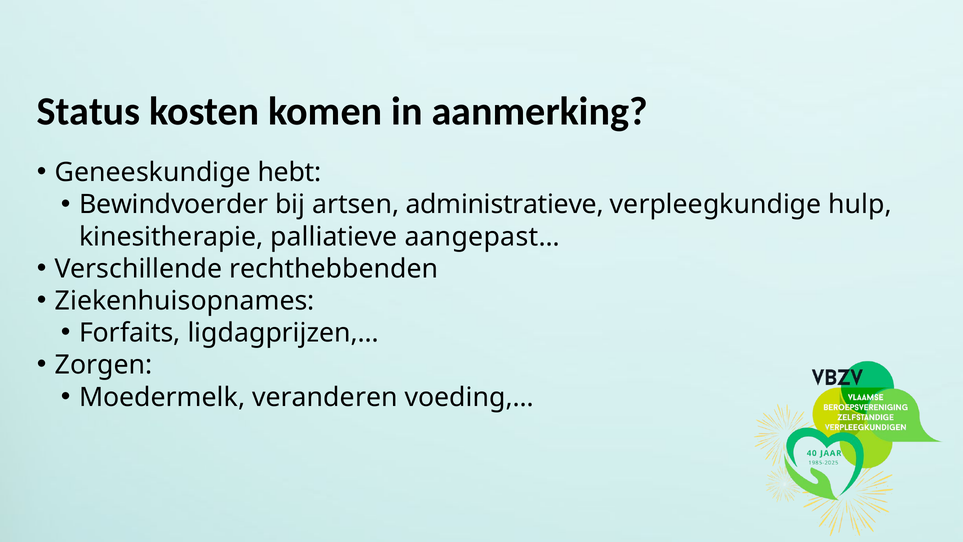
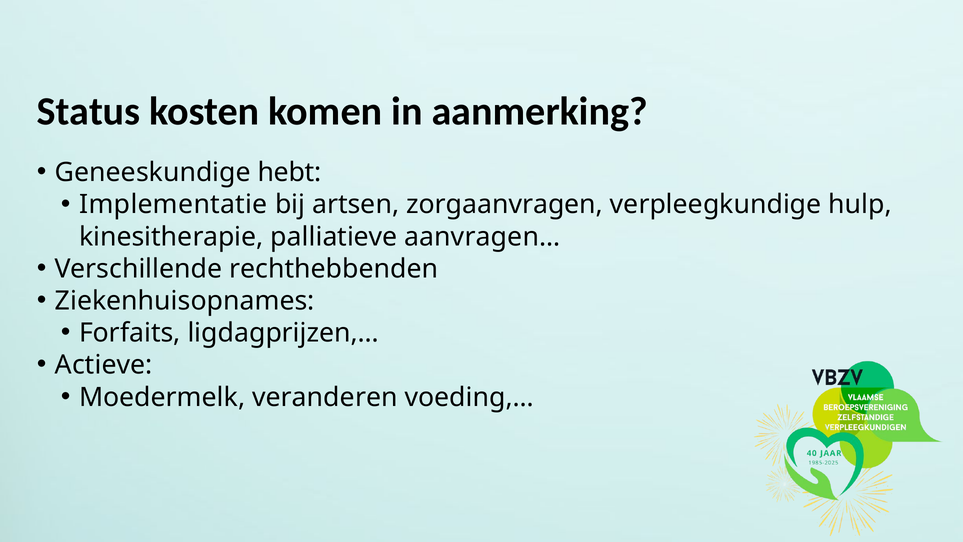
Bewindvoerder: Bewindvoerder -> Implementatie
administratieve: administratieve -> zorgaanvragen
aangepast…: aangepast… -> aanvragen…
Zorgen: Zorgen -> Actieve
